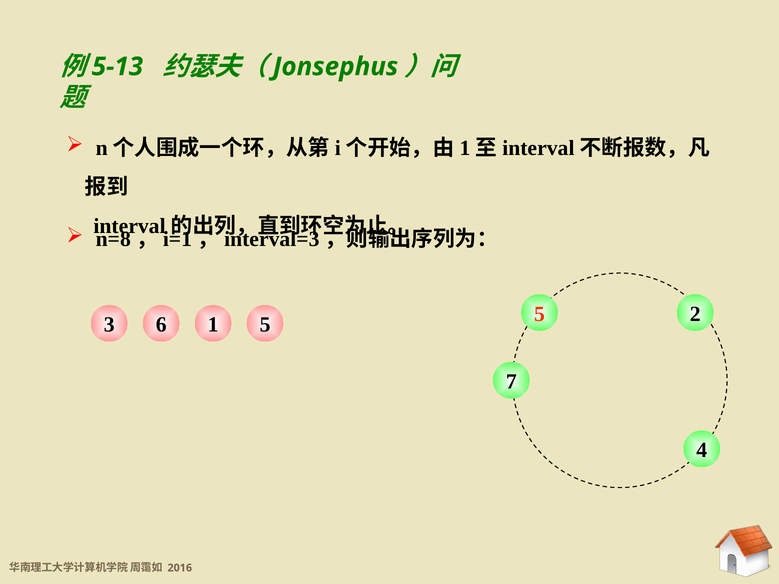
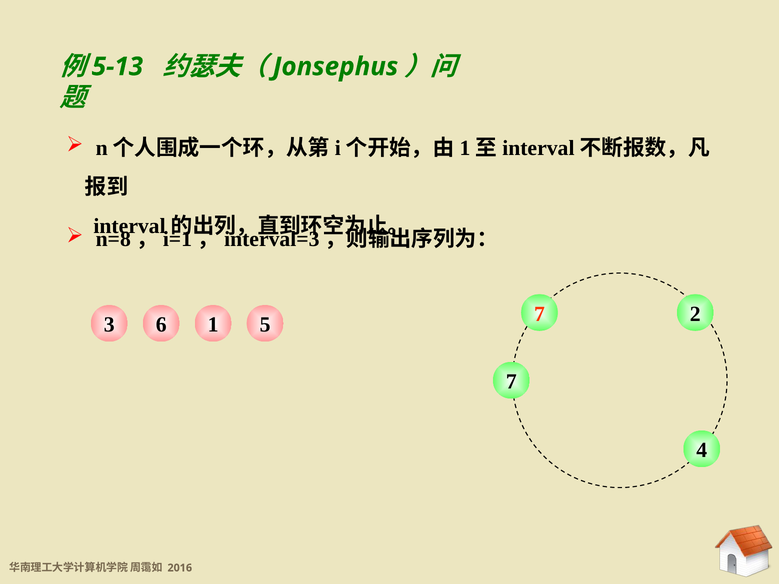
6 5: 5 -> 7
